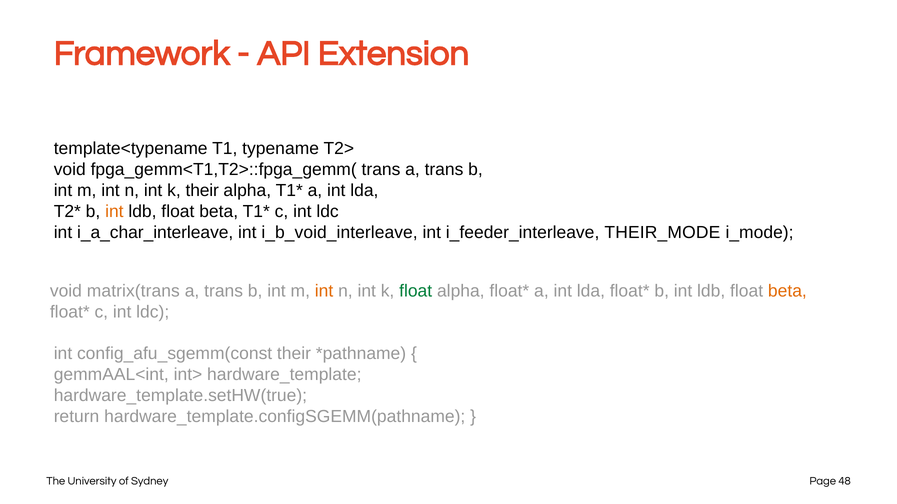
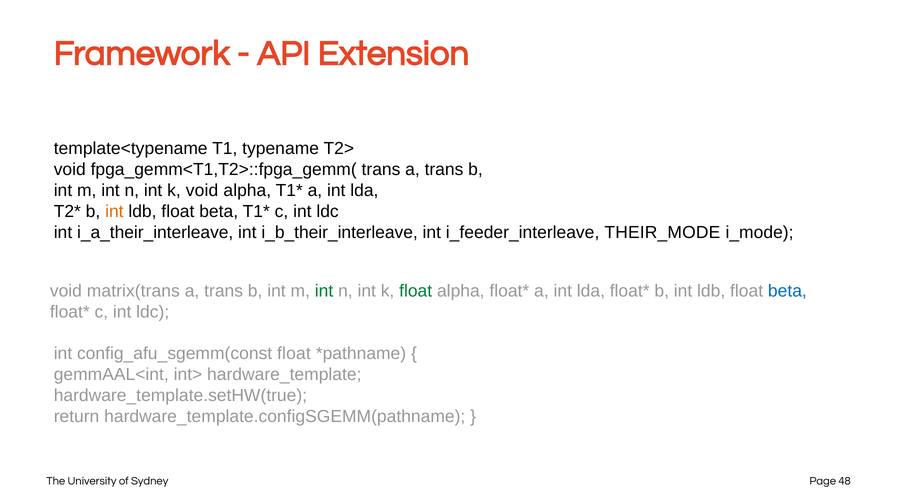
k their: their -> void
i_a_char_interleave: i_a_char_interleave -> i_a_their_interleave
i_b_void_interleave: i_b_void_interleave -> i_b_their_interleave
int at (324, 292) colour: orange -> green
beta at (787, 292) colour: orange -> blue
config_afu_sgemm(const their: their -> float
